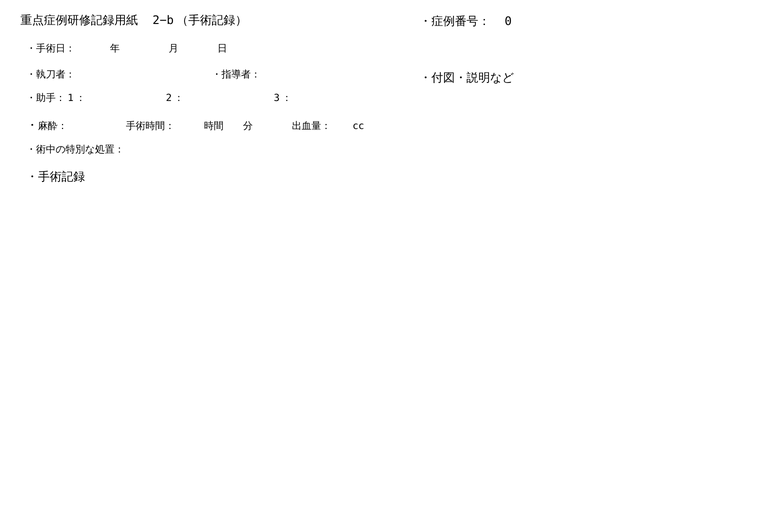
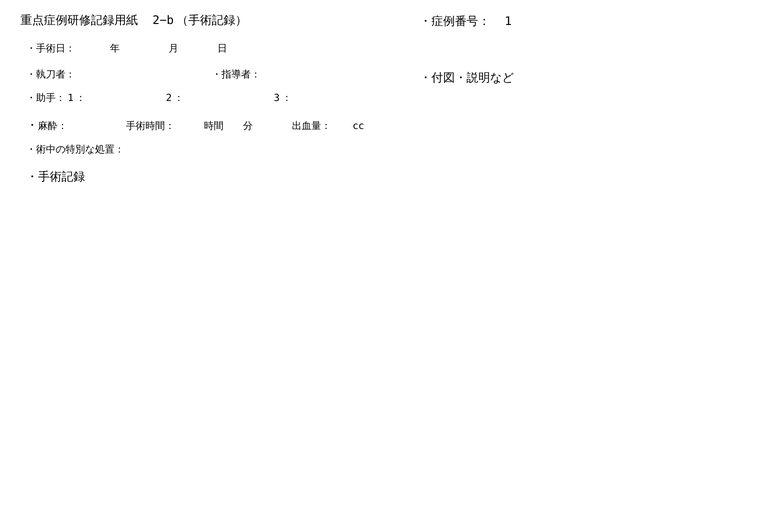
0: 0 -> 1
